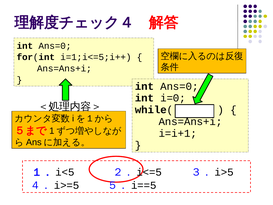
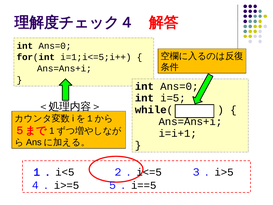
i=0: i=0 -> i=5
